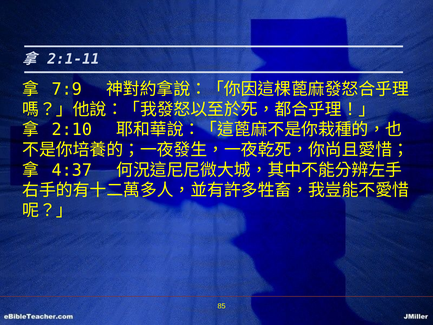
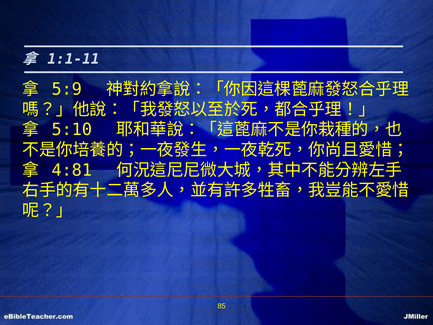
2:1-11: 2:1-11 -> 1:1-11
7:9: 7:9 -> 5:9
2:10: 2:10 -> 5:10
4:37: 4:37 -> 4:81
